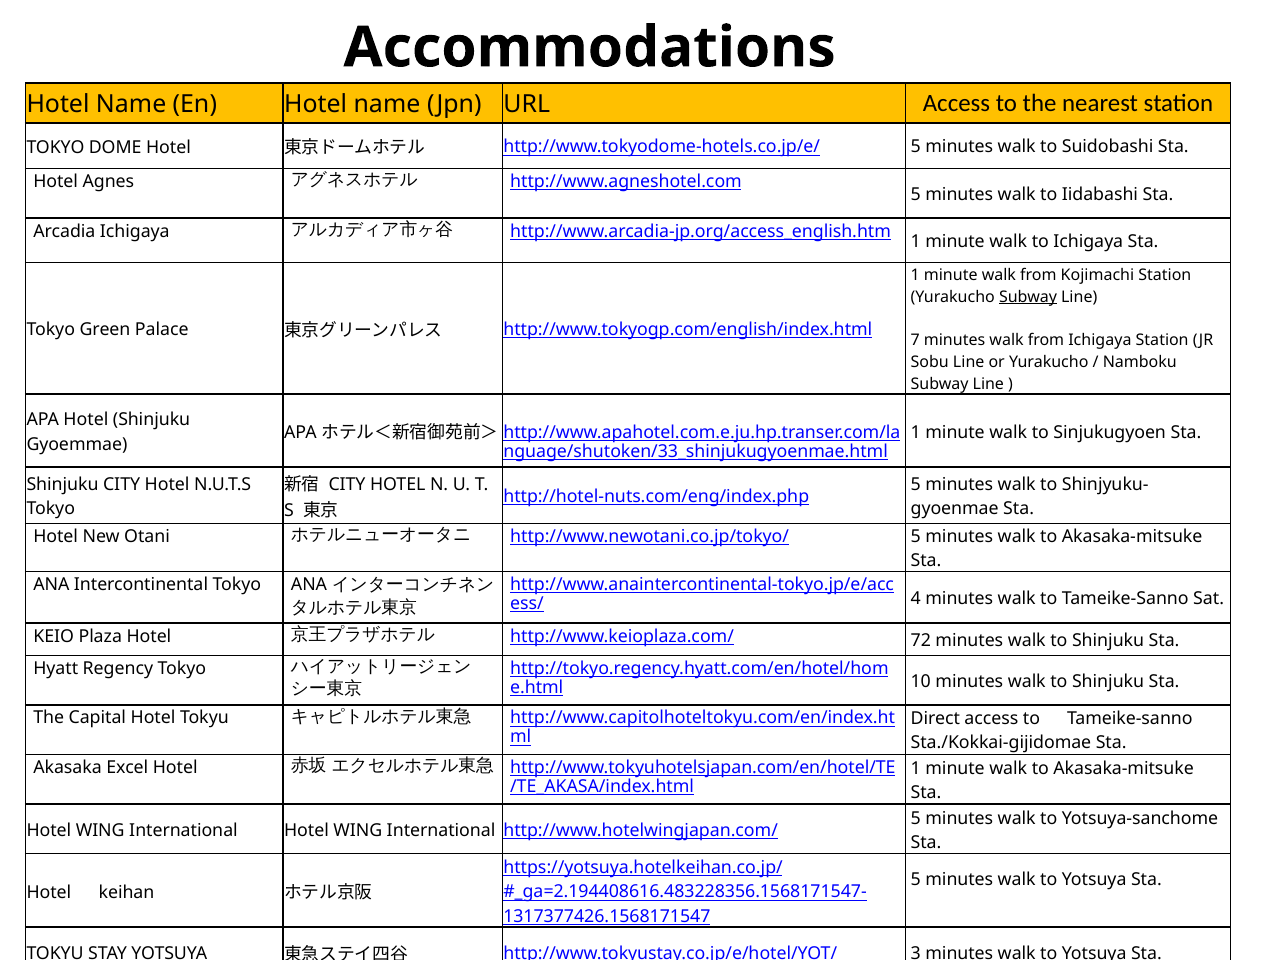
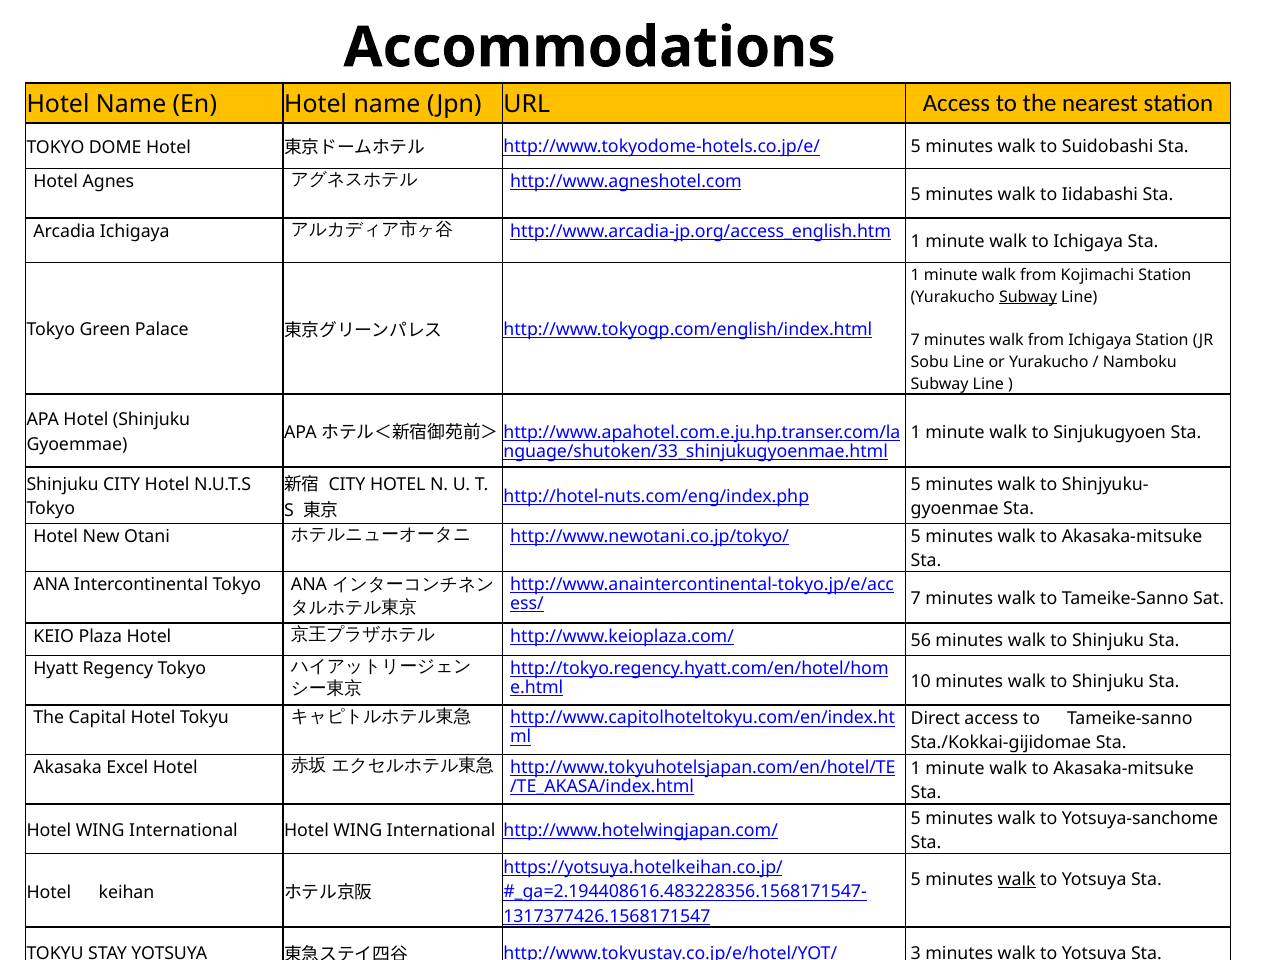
4 at (916, 598): 4 -> 7
72: 72 -> 56
walk at (1017, 879) underline: none -> present
